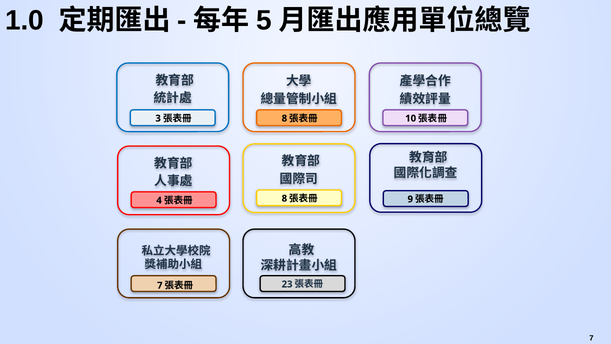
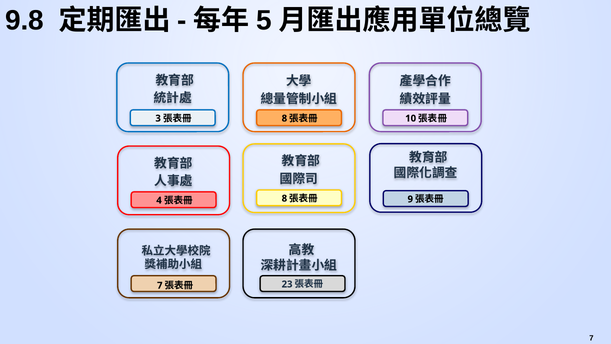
1.0: 1.0 -> 9.8
